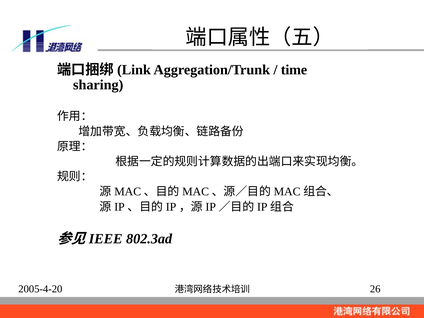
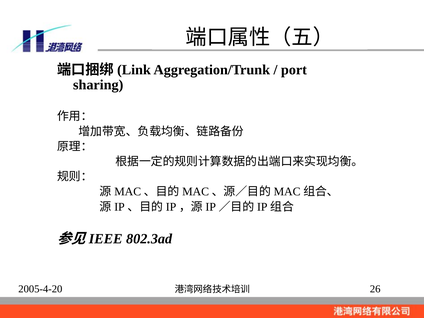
time: time -> port
